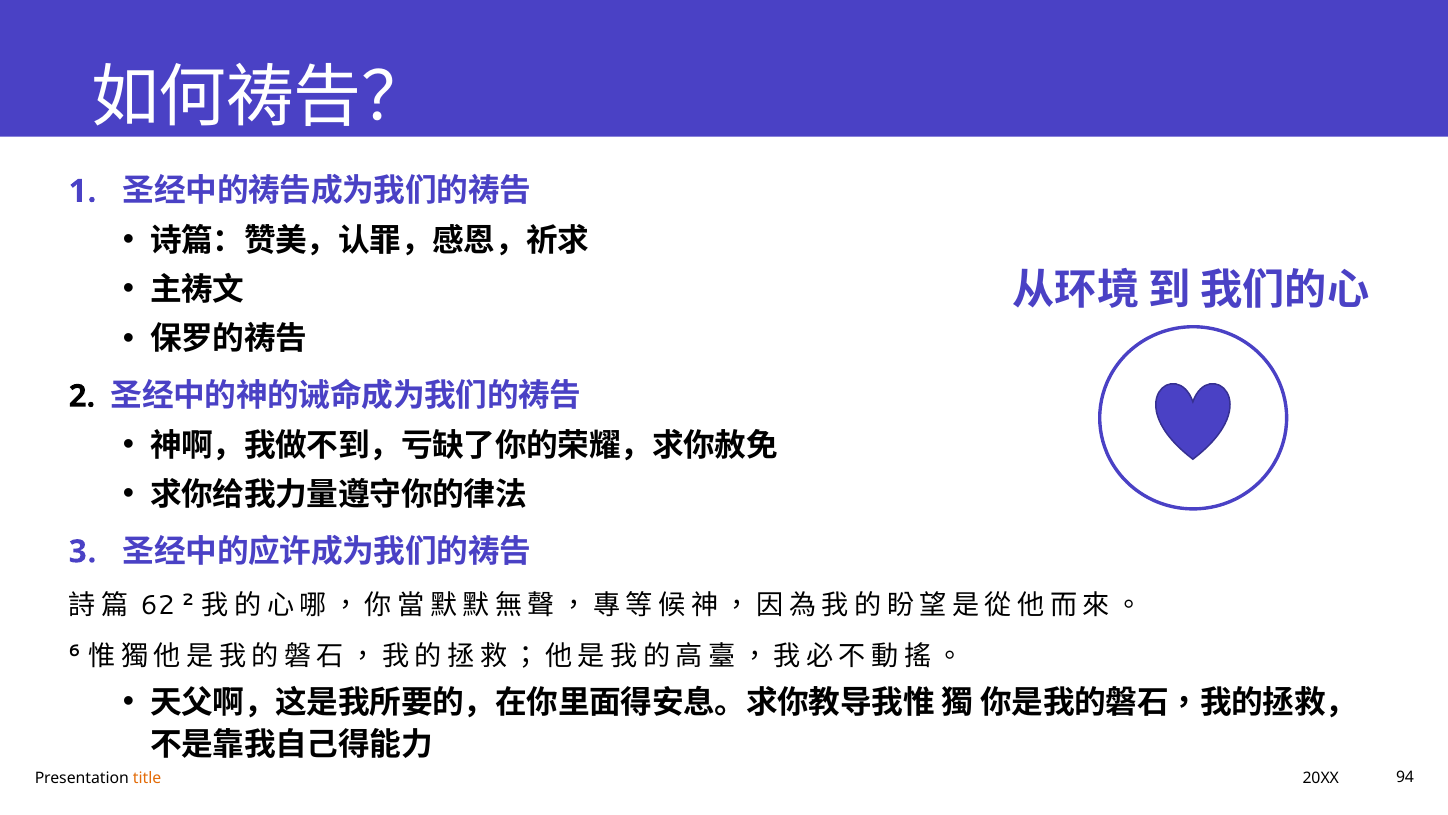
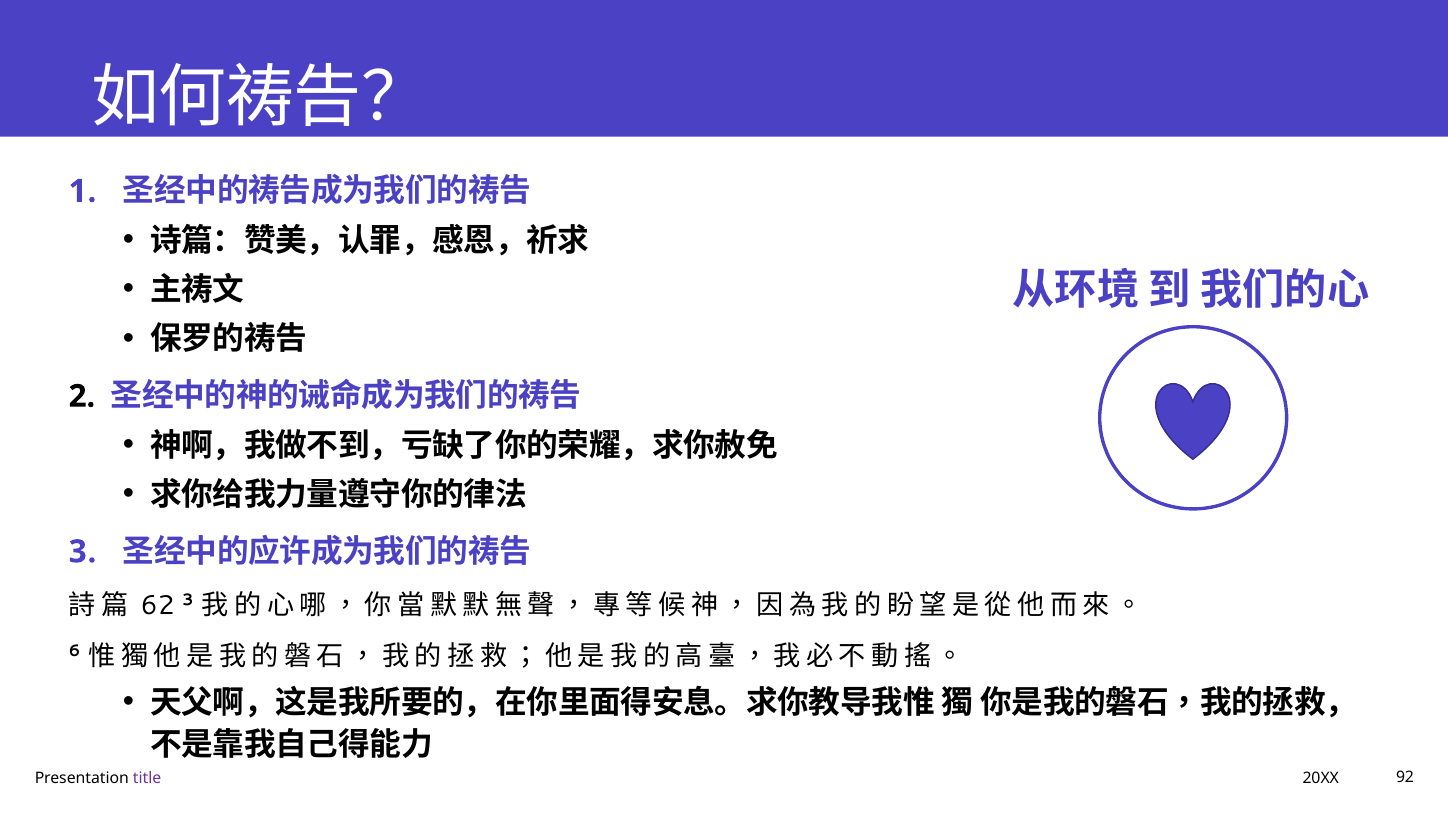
62 2: 2 -> 3
title colour: orange -> purple
94: 94 -> 92
